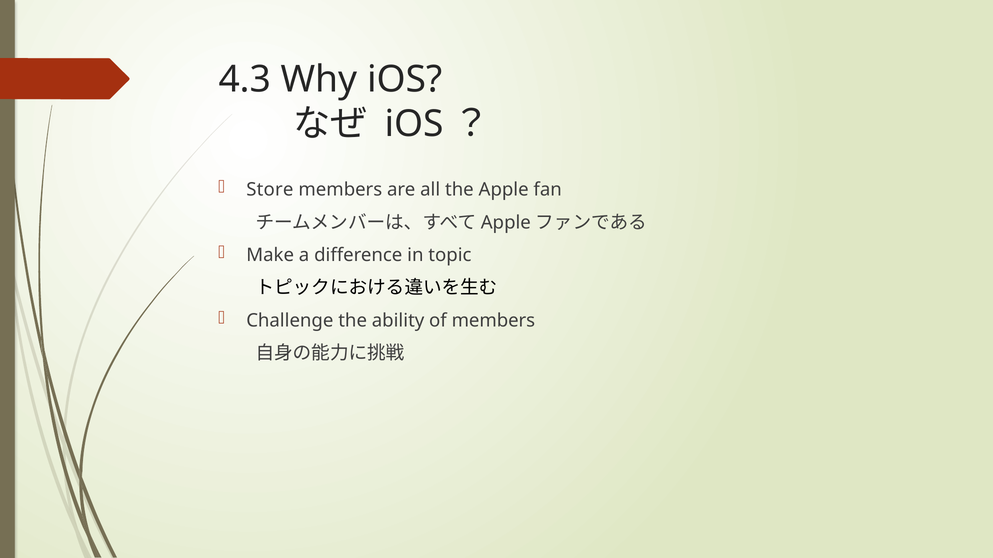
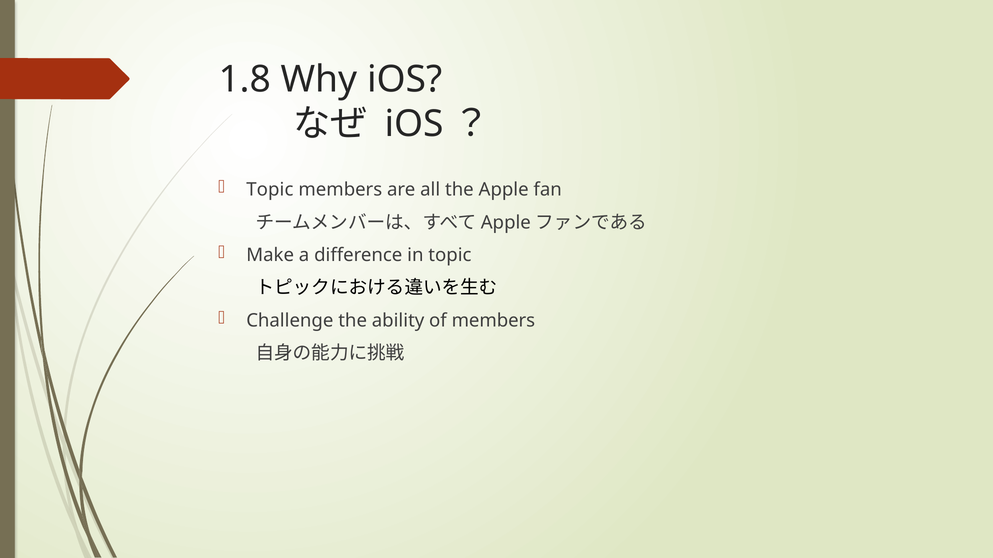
4.3: 4.3 -> 1.8
Store at (270, 190): Store -> Topic
